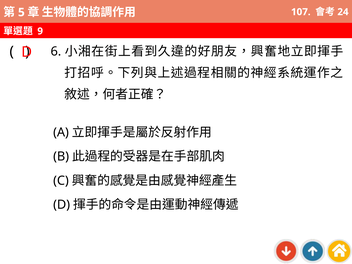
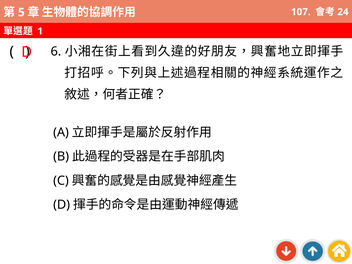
9: 9 -> 1
